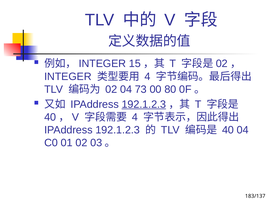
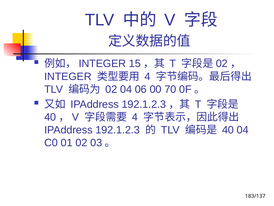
73: 73 -> 06
80: 80 -> 70
192.1.2.3 at (144, 104) underline: present -> none
